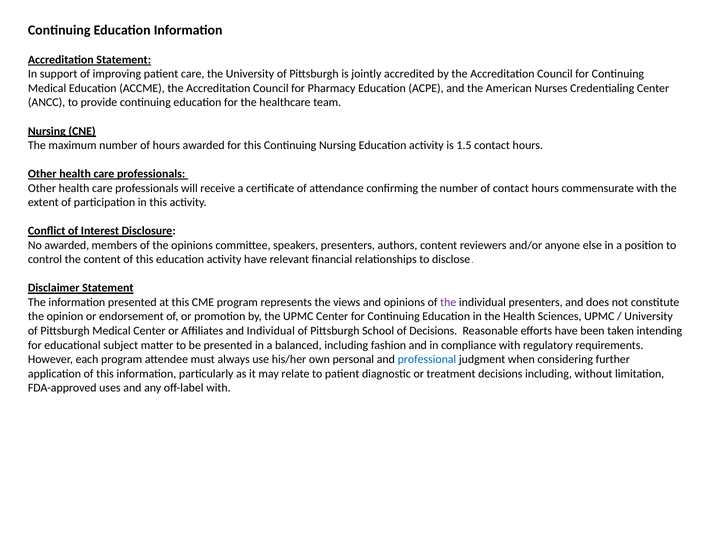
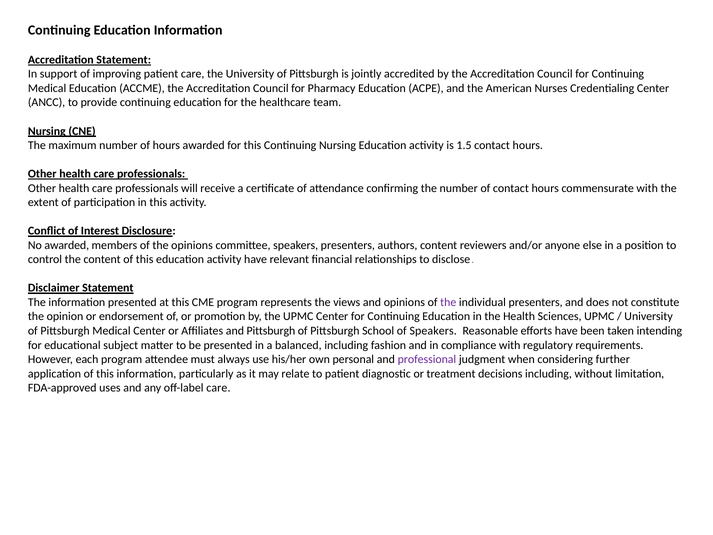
and Individual: Individual -> Pittsburgh
of Decisions: Decisions -> Speakers
professional colour: blue -> purple
off-label with: with -> care
